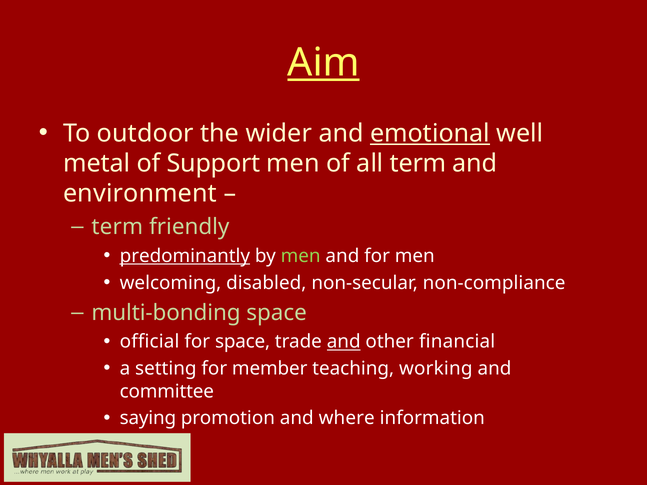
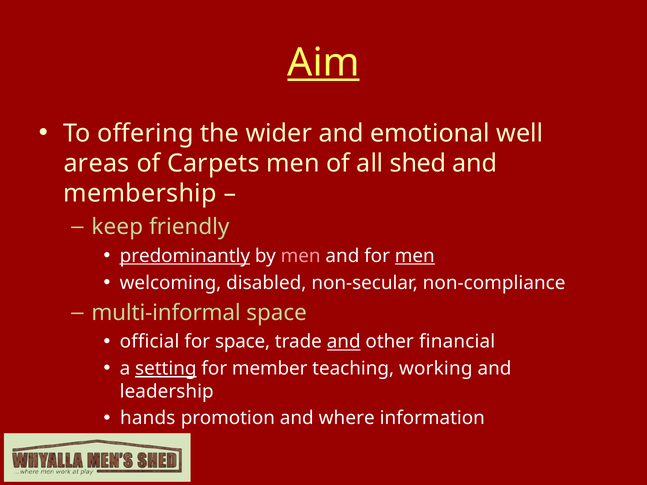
outdoor: outdoor -> offering
emotional underline: present -> none
metal: metal -> areas
Support: Support -> Carpets
all term: term -> shed
environment: environment -> membership
term at (117, 227): term -> keep
men at (301, 256) colour: light green -> pink
men at (415, 256) underline: none -> present
multi-bonding: multi-bonding -> multi-informal
setting underline: none -> present
committee: committee -> leadership
saying: saying -> hands
